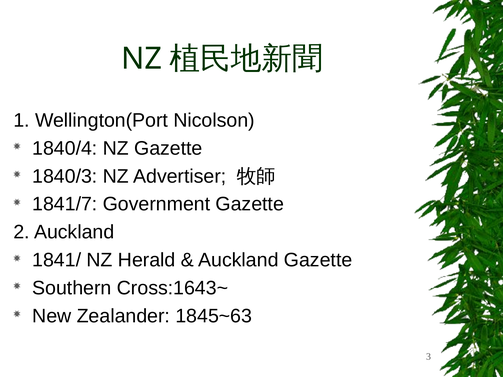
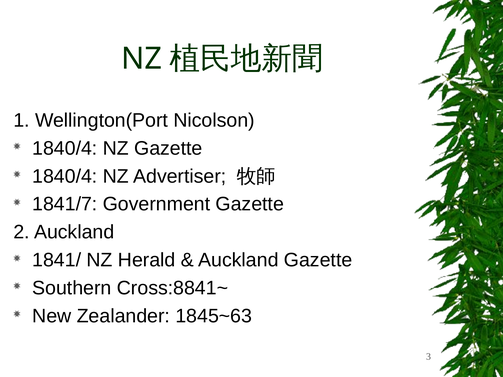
1840/3 at (65, 176): 1840/3 -> 1840/4
Cross:1643~: Cross:1643~ -> Cross:8841~
